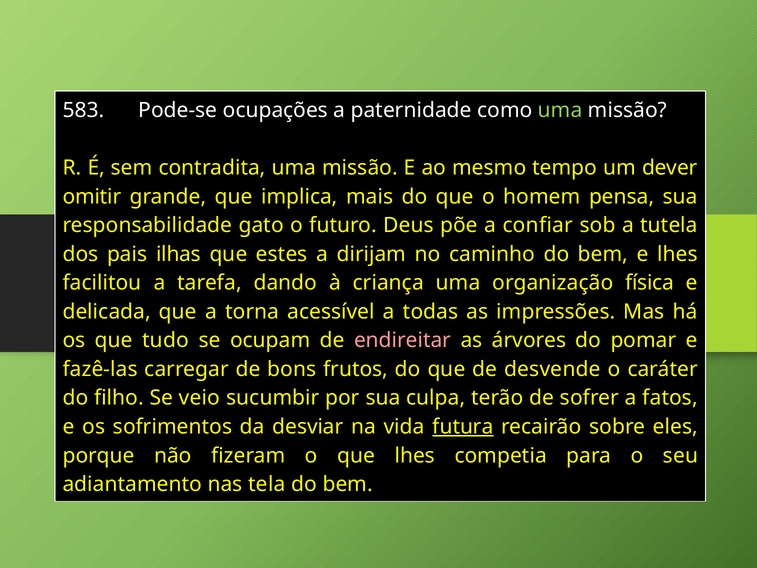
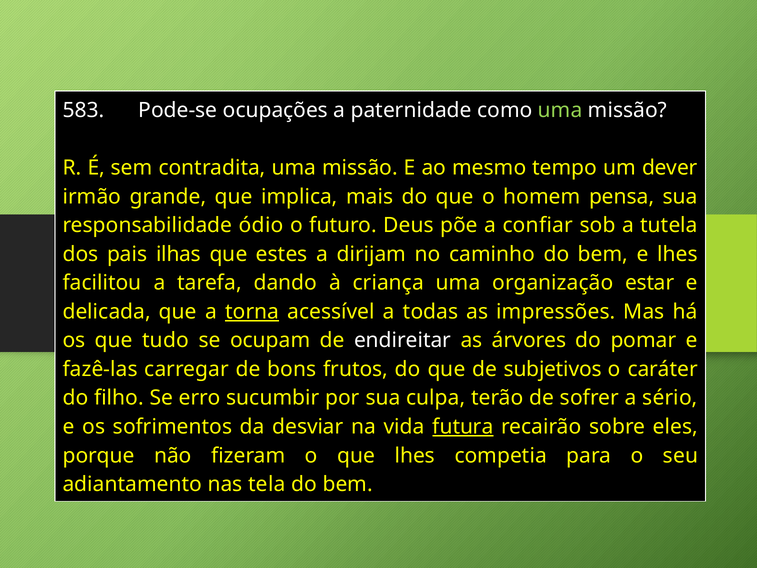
omitir: omitir -> irmão
gato: gato -> ódio
física: física -> estar
torna underline: none -> present
endireitar colour: pink -> white
desvende: desvende -> subjetivos
veio: veio -> erro
fatos: fatos -> sério
